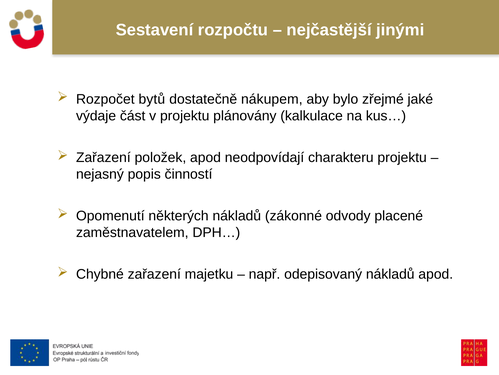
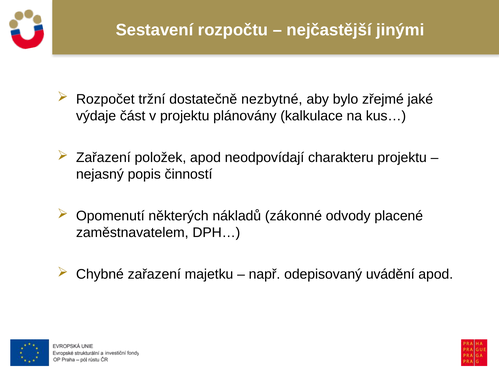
bytů: bytů -> tržní
nákupem: nákupem -> nezbytné
odepisovaný nákladů: nákladů -> uvádění
